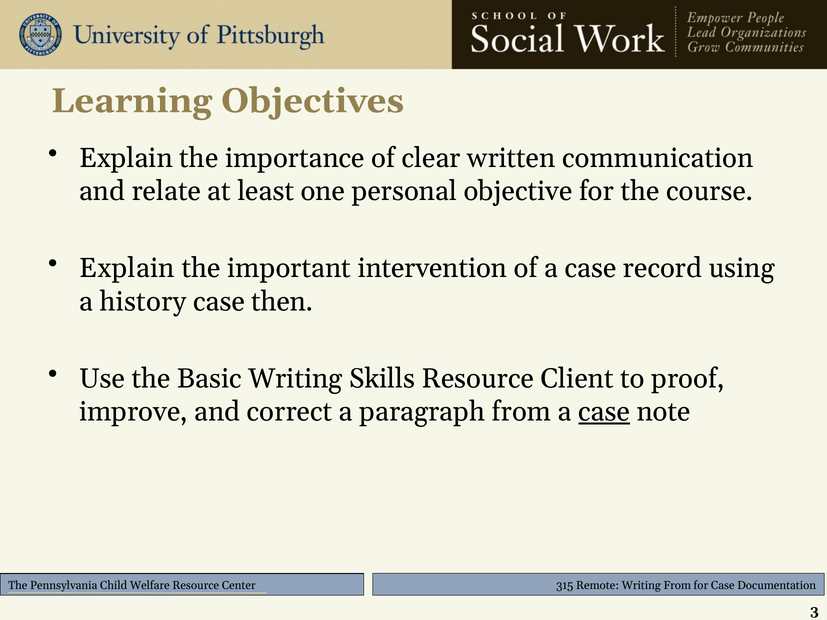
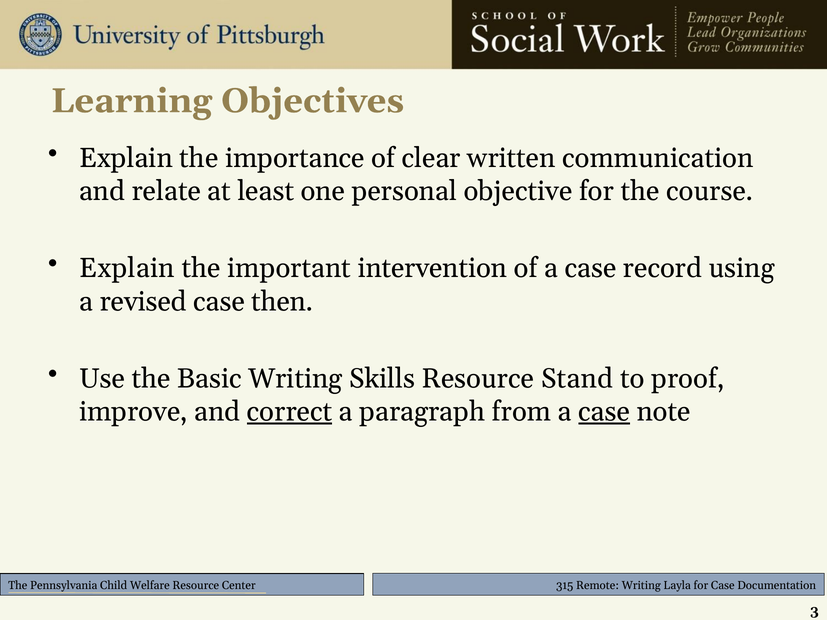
history: history -> revised
Client: Client -> Stand
correct underline: none -> present
Writing From: From -> Layla
